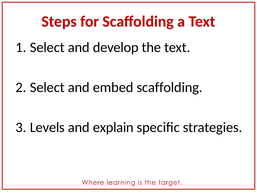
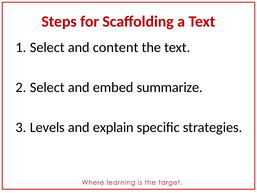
develop: develop -> content
embed scaffolding: scaffolding -> summarize
